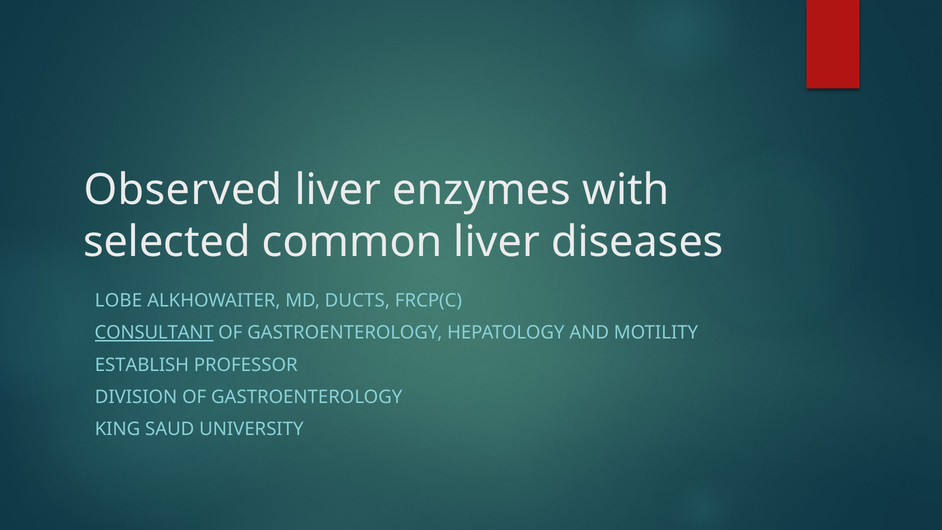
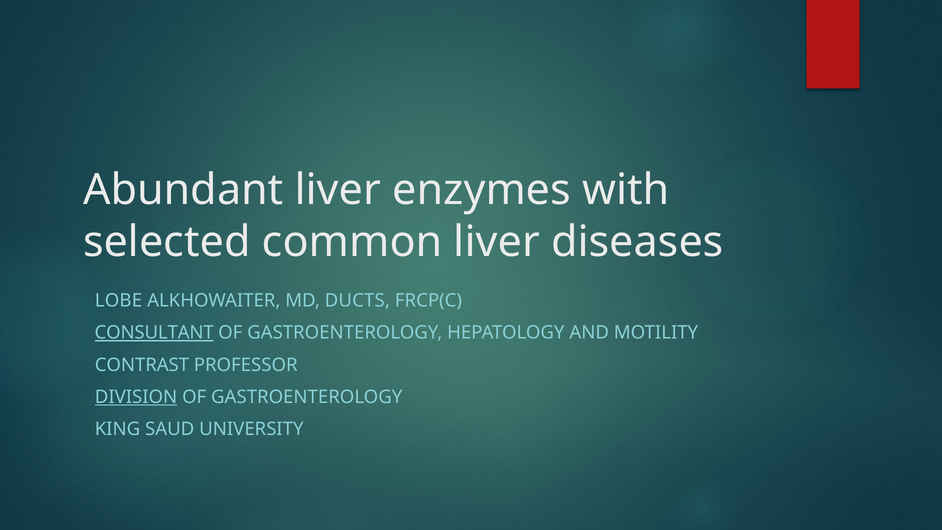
Observed: Observed -> Abundant
ESTABLISH: ESTABLISH -> CONTRAST
DIVISION underline: none -> present
